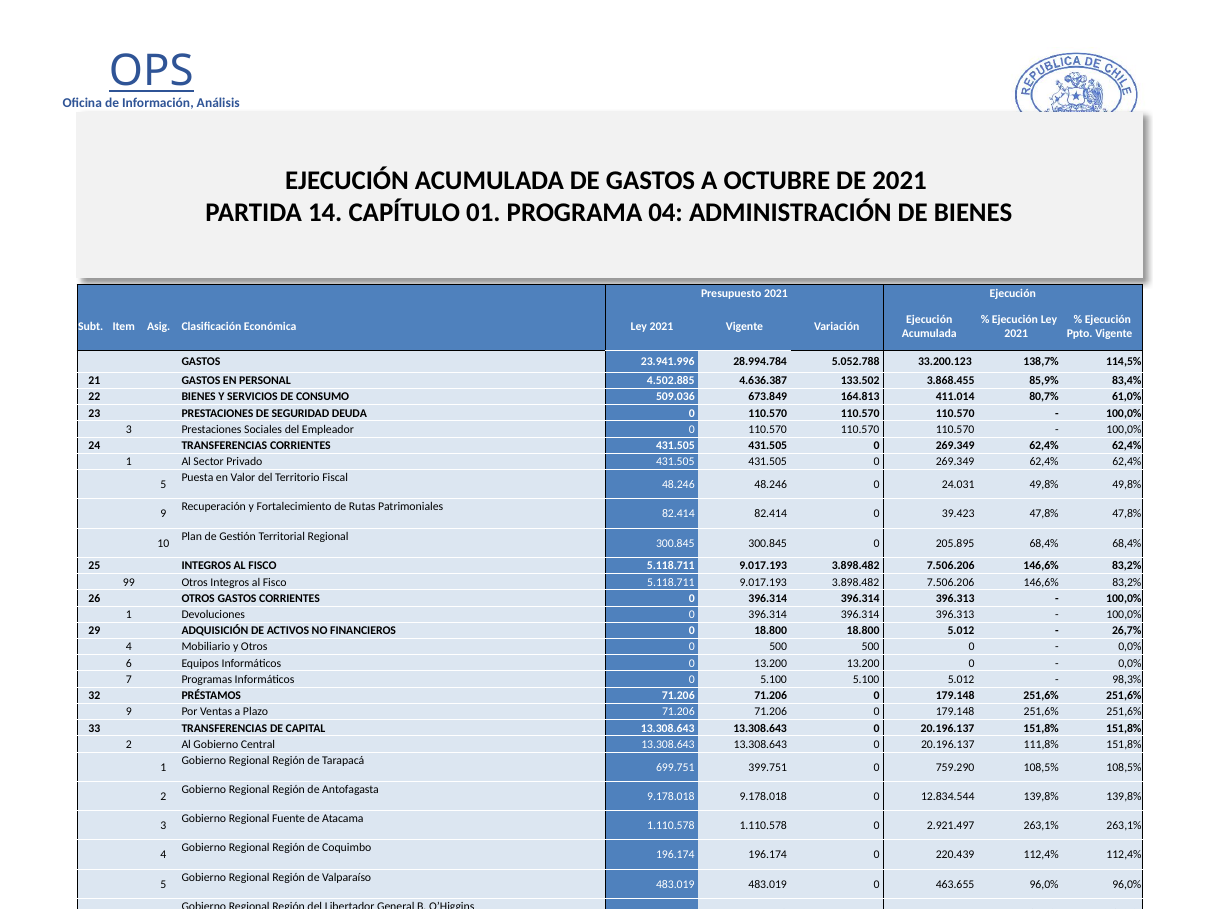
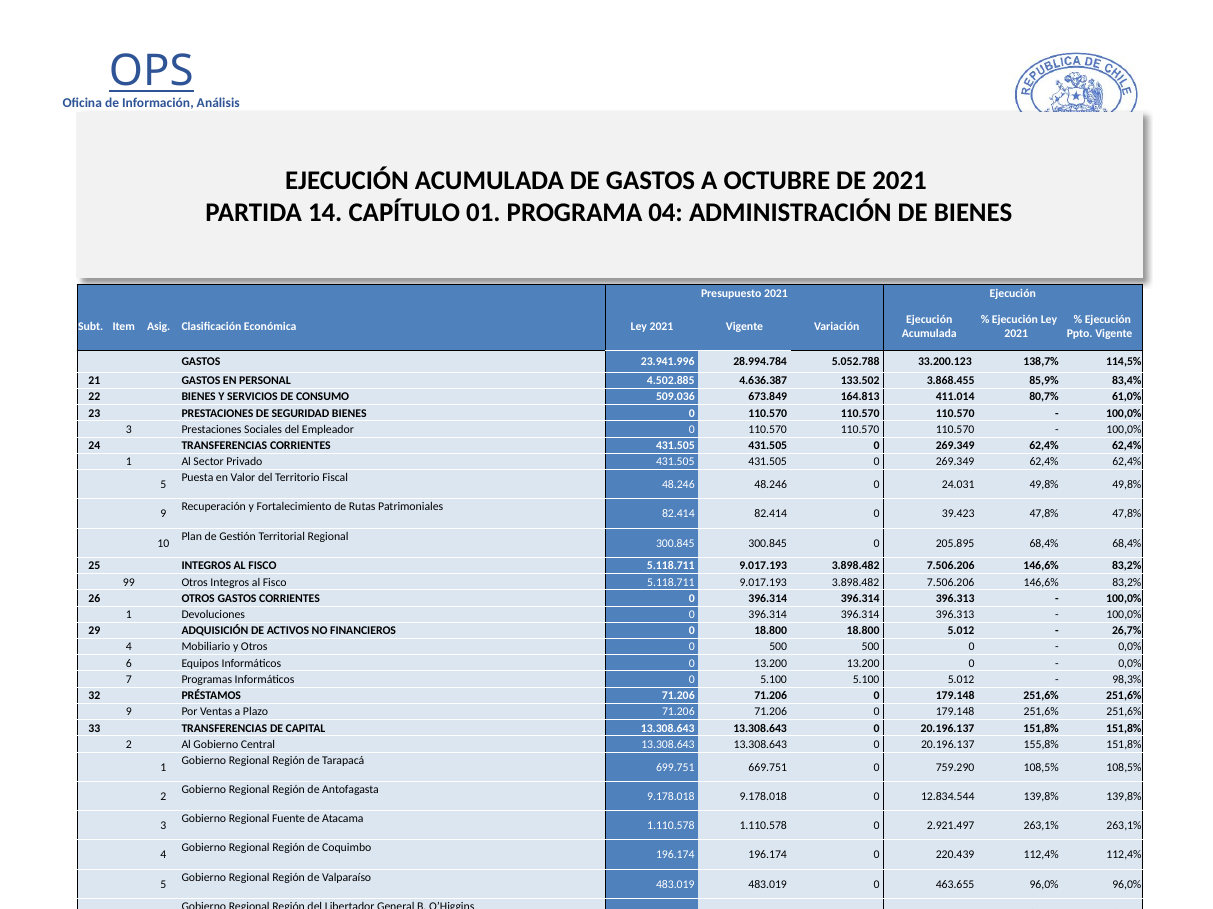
SEGURIDAD DEUDA: DEUDA -> BIENES
111,8%: 111,8% -> 155,8%
399.751: 399.751 -> 669.751
